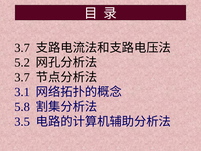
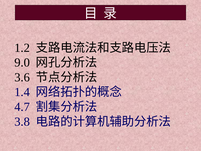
3.7 at (22, 48): 3.7 -> 1.2
5.2: 5.2 -> 9.0
3.7 at (22, 77): 3.7 -> 3.6
3.1: 3.1 -> 1.4
5.8: 5.8 -> 4.7
3.5: 3.5 -> 3.8
